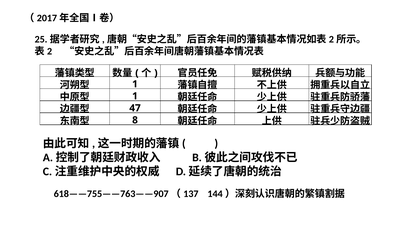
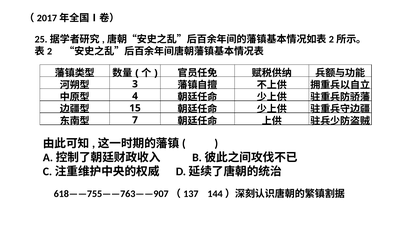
1 at (135, 84): 1 -> 3
1 at (135, 96): 1 -> 4
47: 47 -> 15
8: 8 -> 7
